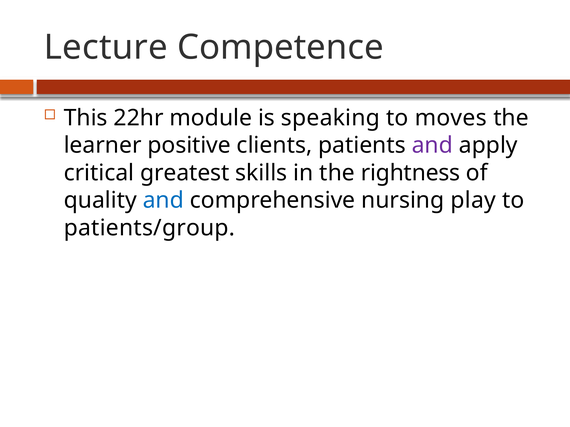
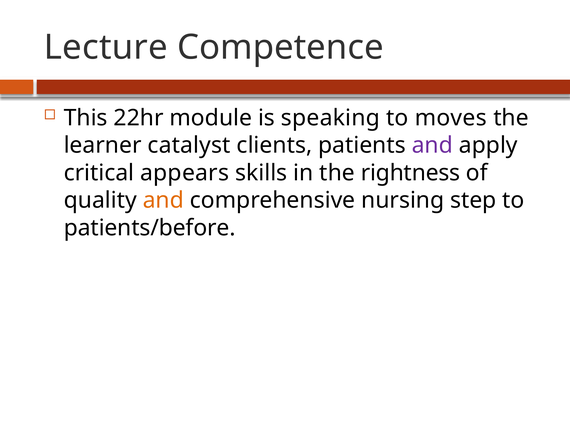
positive: positive -> catalyst
greatest: greatest -> appears
and at (163, 201) colour: blue -> orange
play: play -> step
patients/group: patients/group -> patients/before
